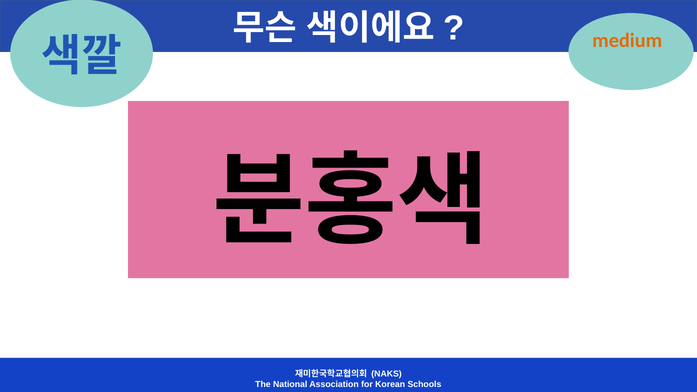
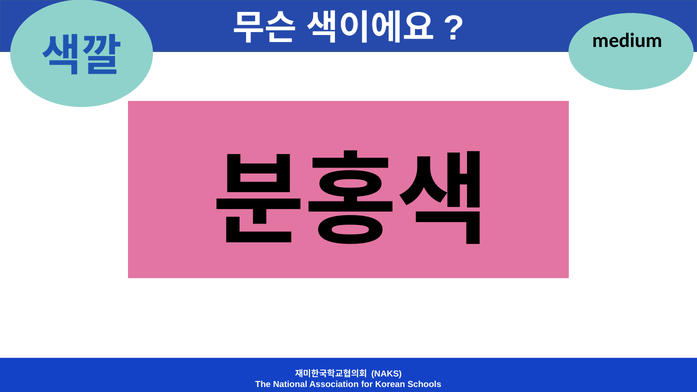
medium colour: orange -> black
